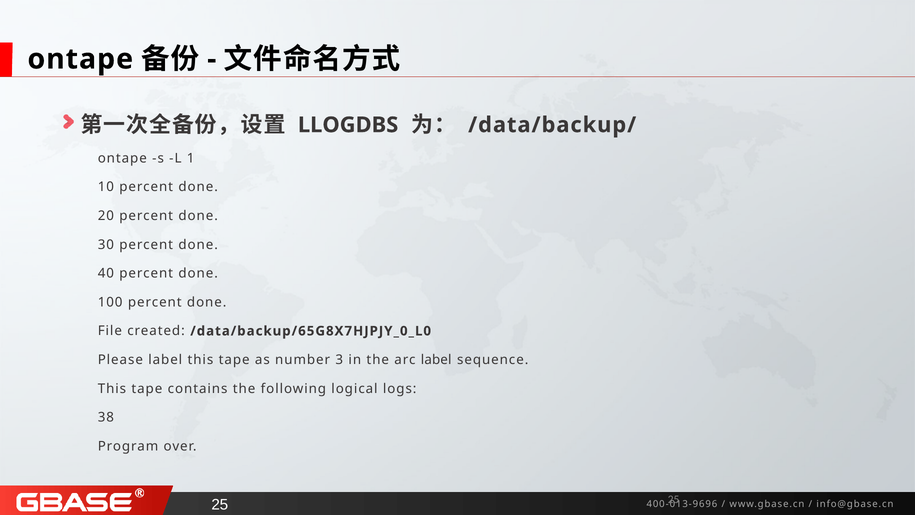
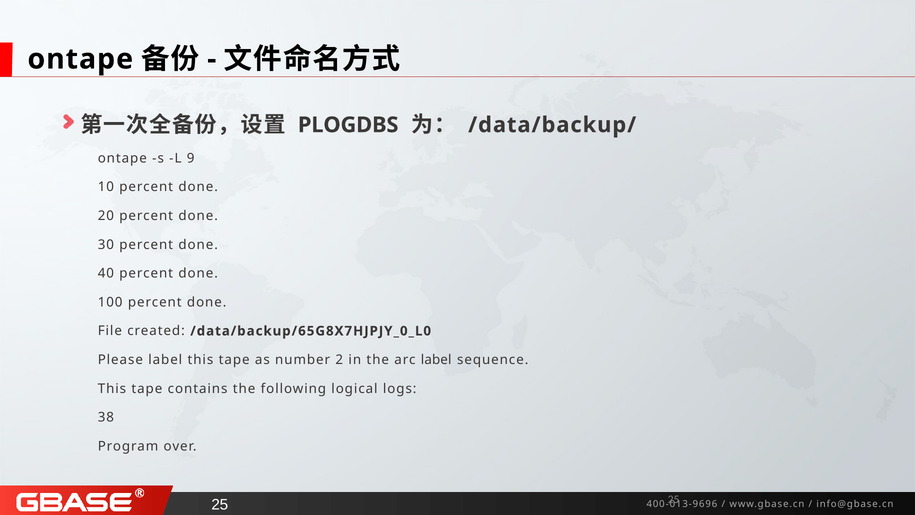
LLOGDBS: LLOGDBS -> PLOGDBS
1: 1 -> 9
3: 3 -> 2
